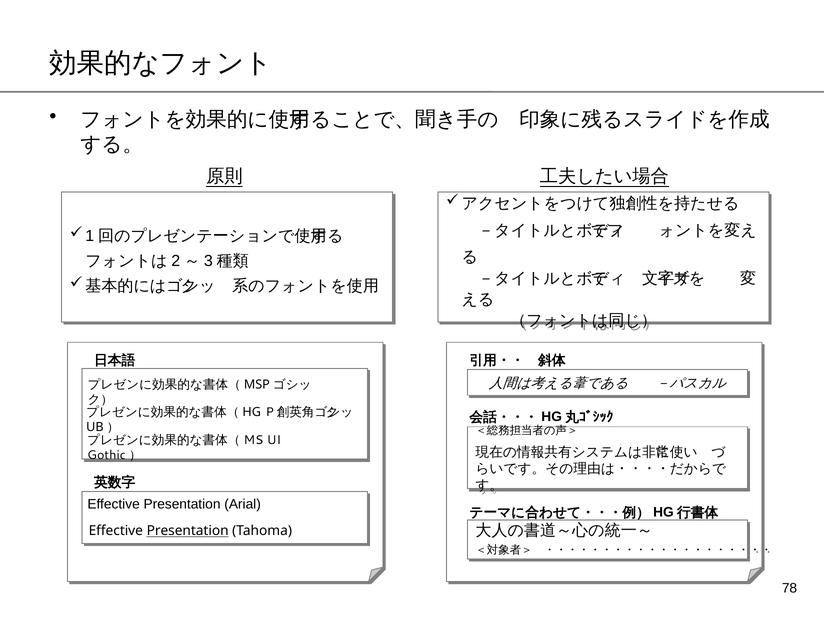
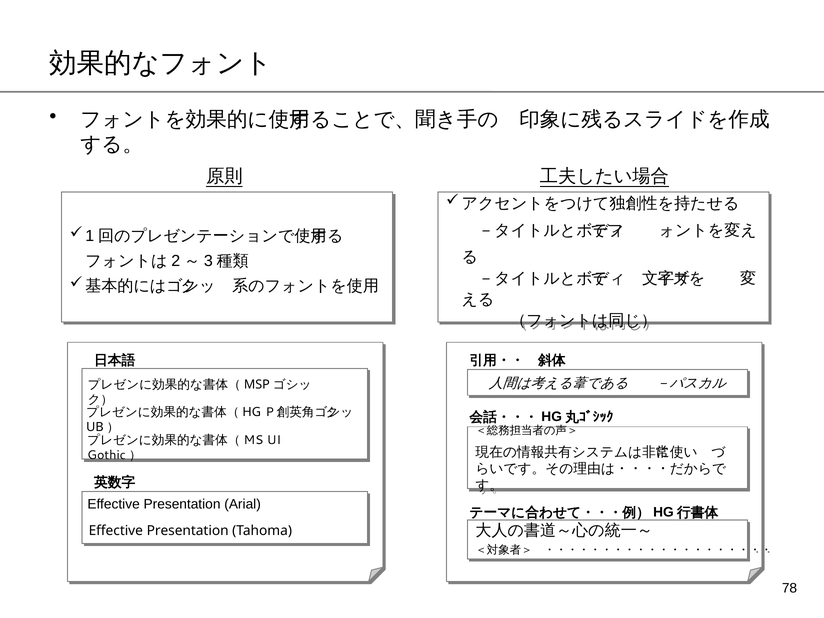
Presentation at (188, 531) underline: present -> none
